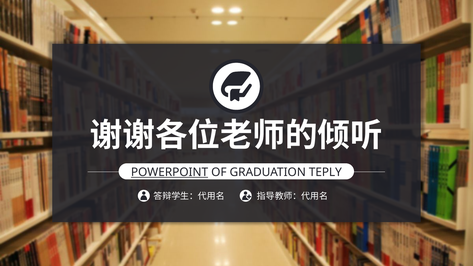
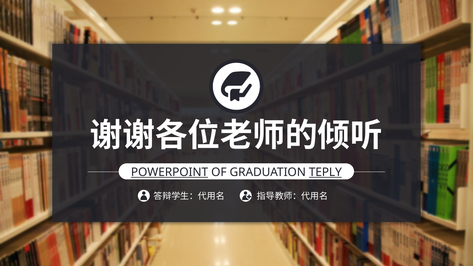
TEPLY underline: none -> present
